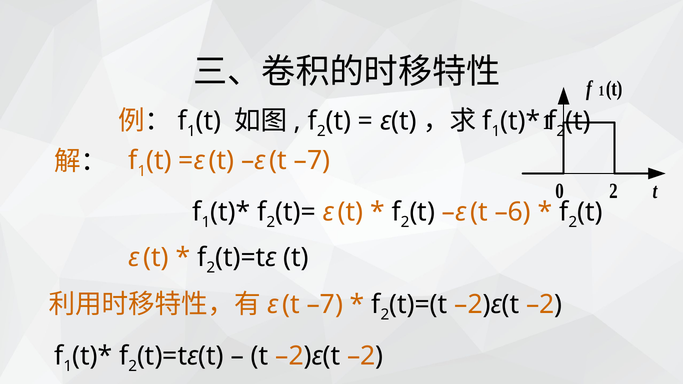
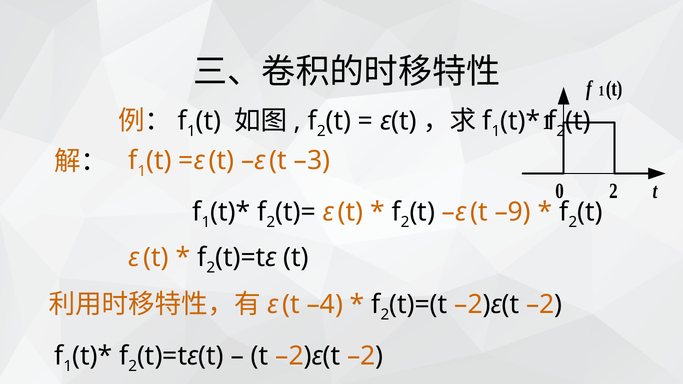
t ε t –7: –7 -> –3
–6: –6 -> –9
–7 at (325, 305): –7 -> –4
